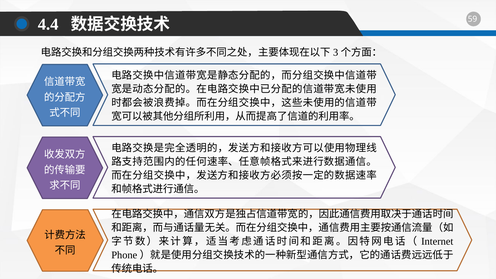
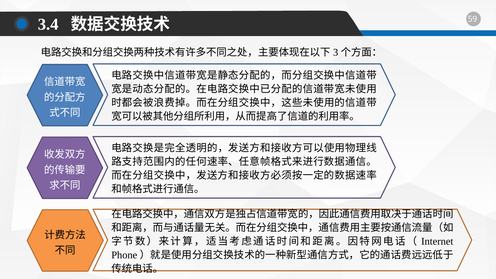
4.4: 4.4 -> 3.4
